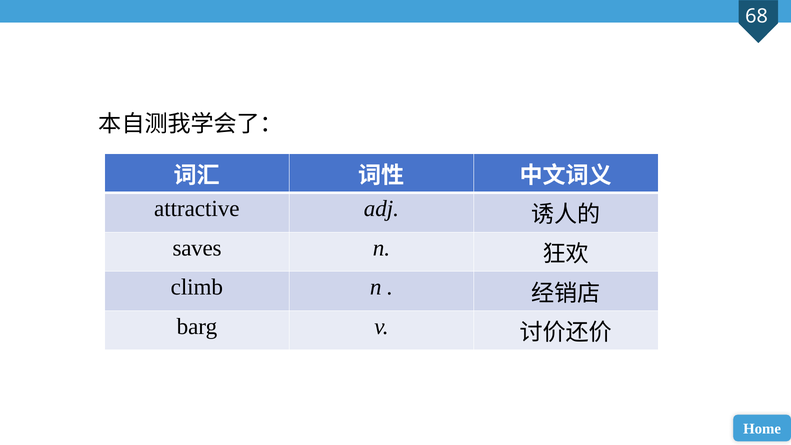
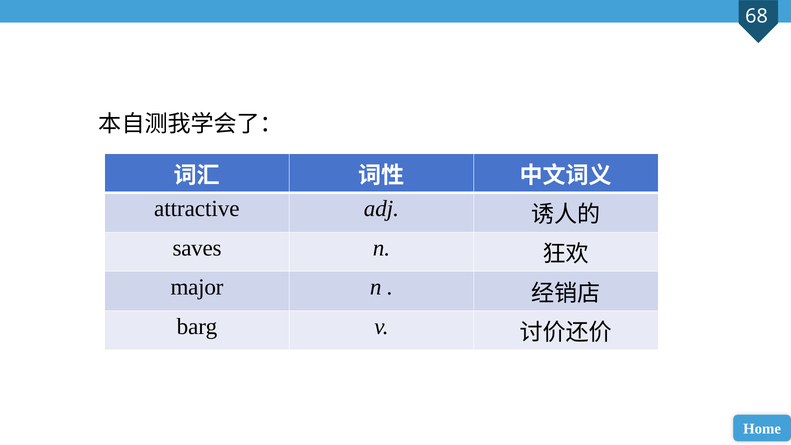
climb: climb -> major
